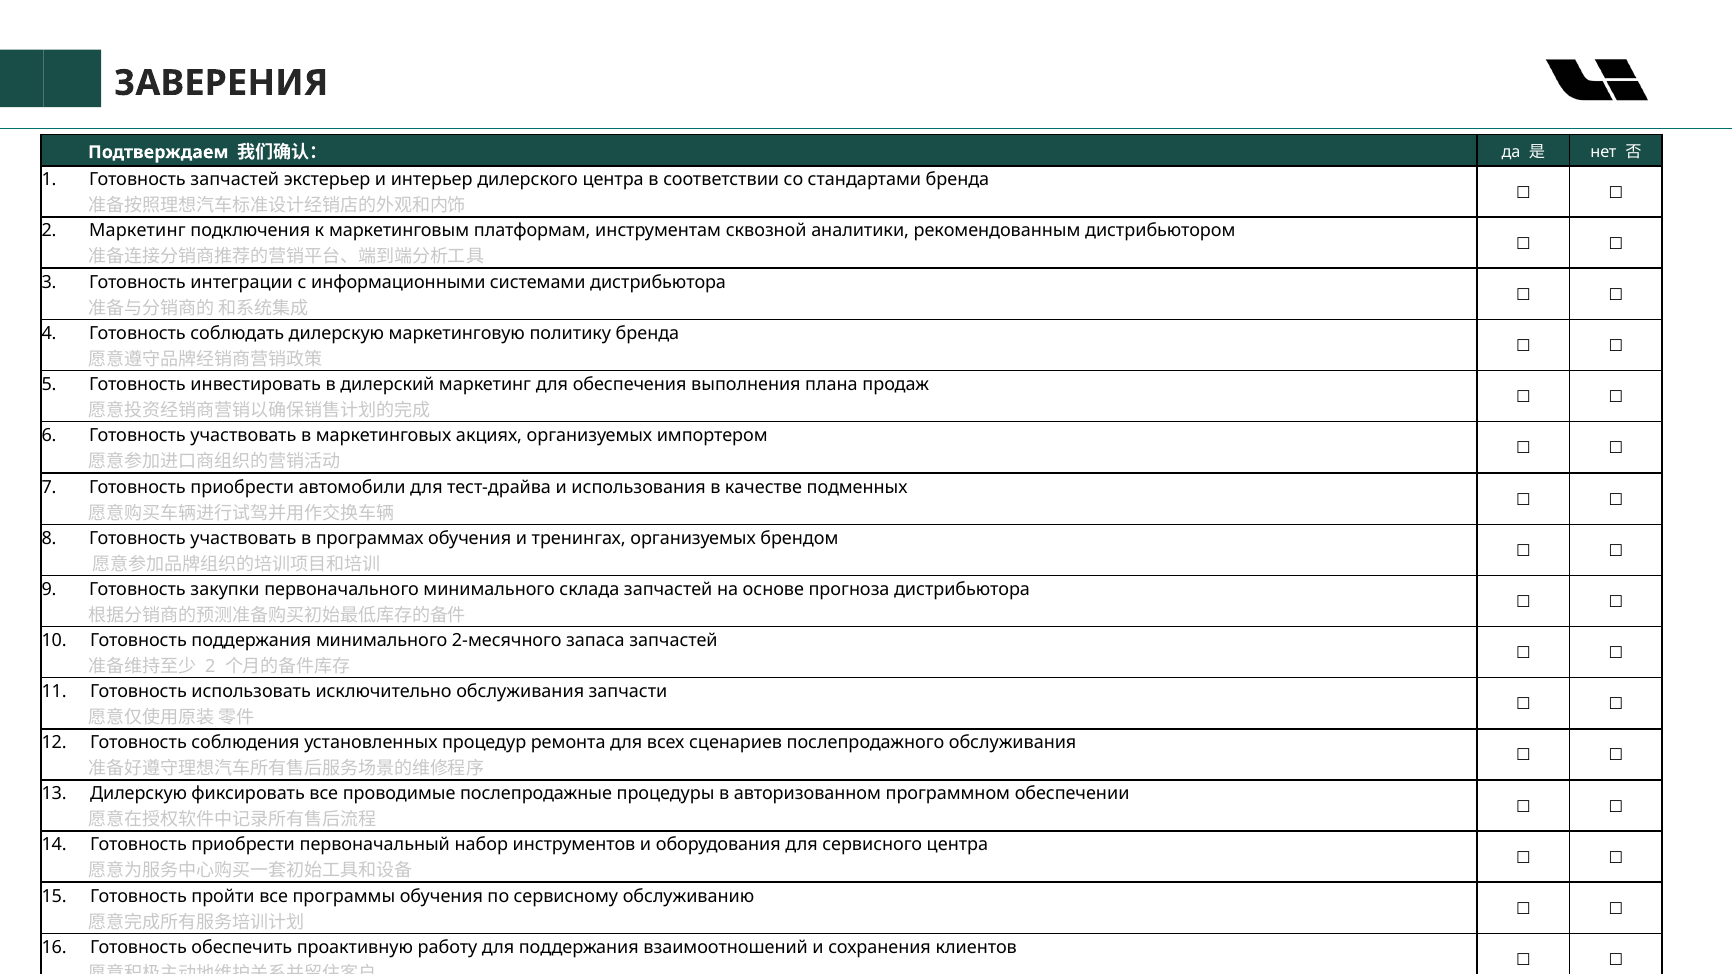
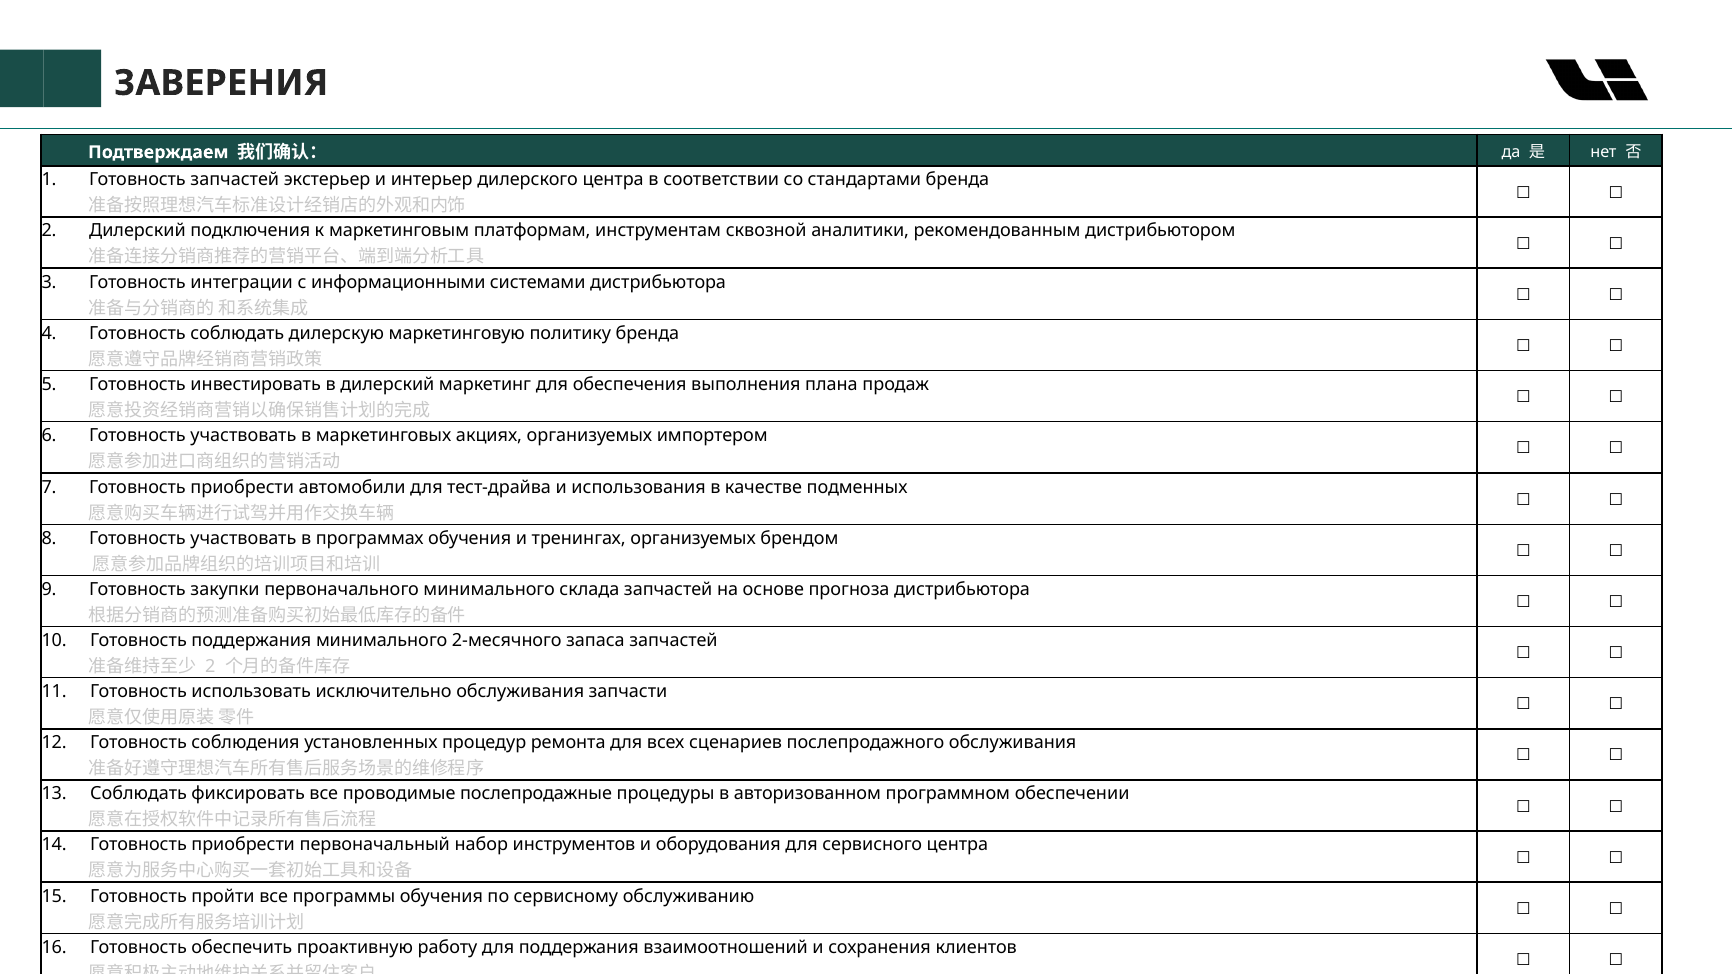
2 Маркетинг: Маркетинг -> Дилерский
13 Дилерскую: Дилерскую -> Соблюдать
